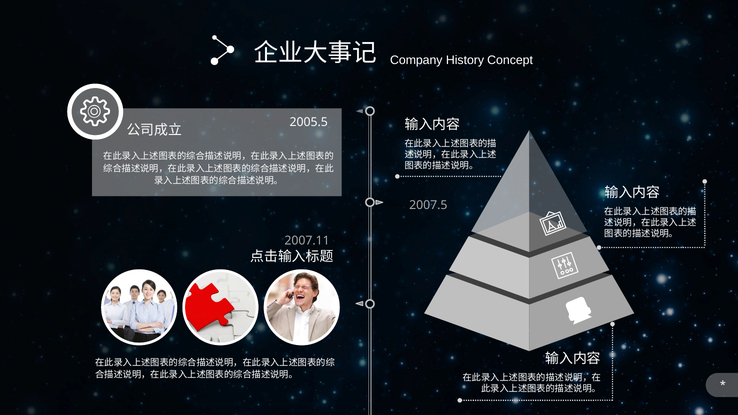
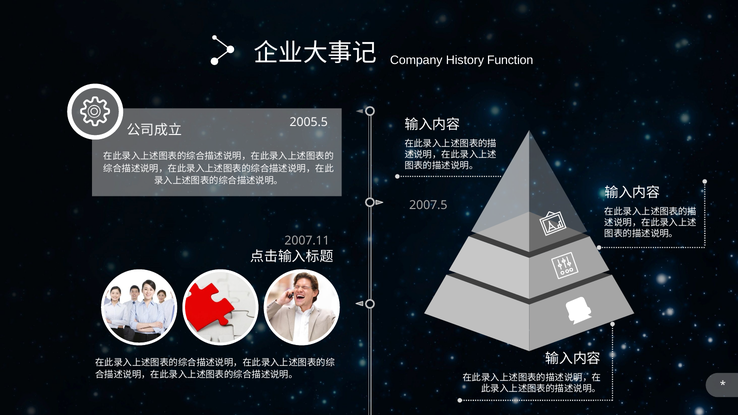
Concept: Concept -> Function
